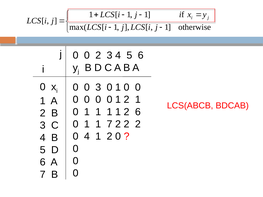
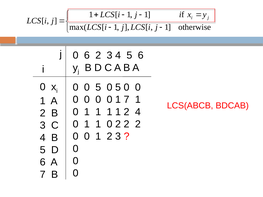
0 at (87, 55): 0 -> 6
0 0 3: 3 -> 5
1 at (118, 87): 1 -> 5
0 1 2: 2 -> 7
2 6: 6 -> 4
1 1 7: 7 -> 0
4 at (87, 137): 4 -> 0
1 2 0: 0 -> 3
